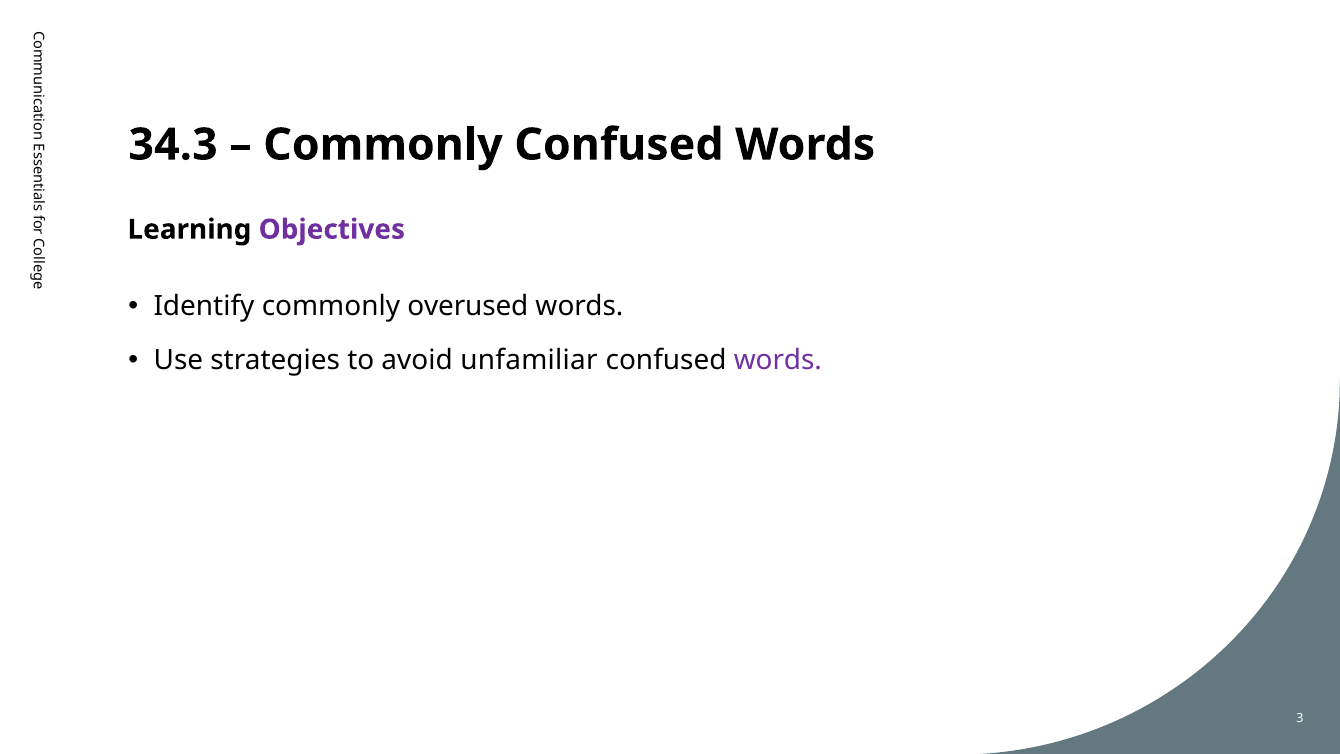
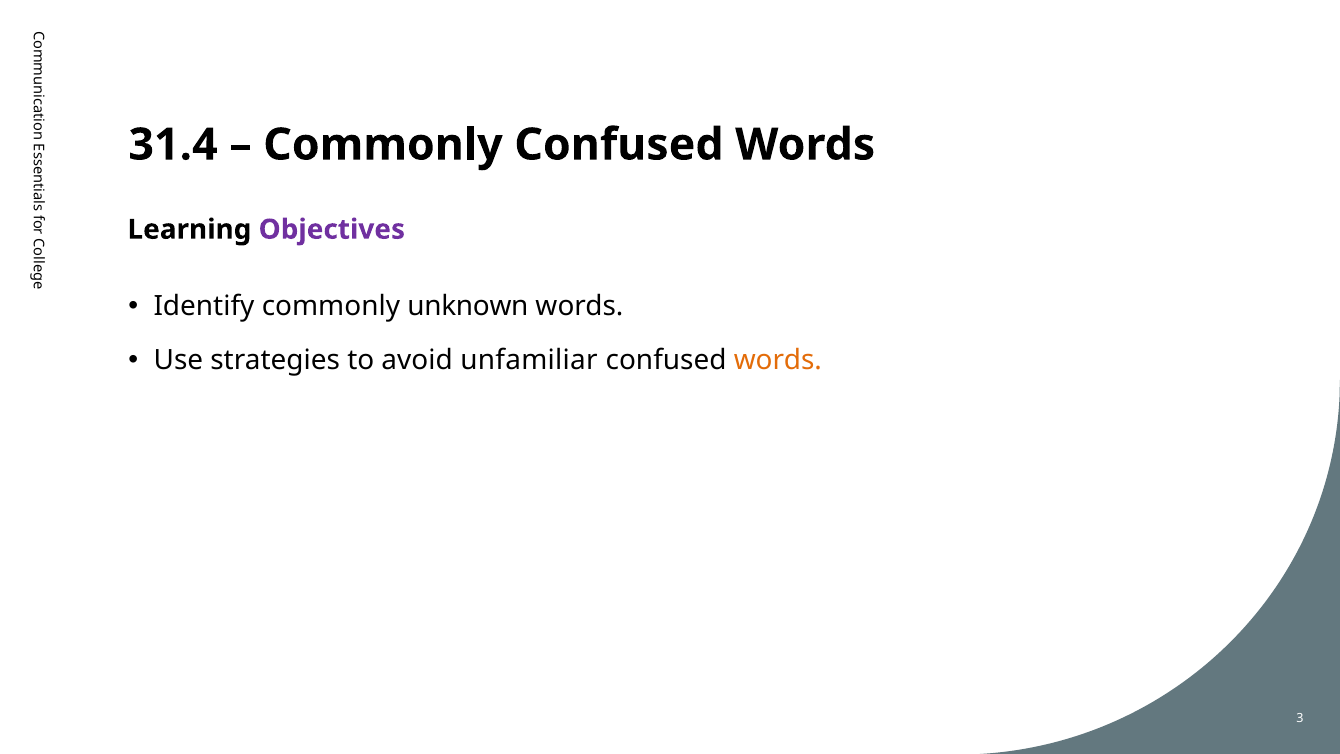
34.3: 34.3 -> 31.4
overused: overused -> unknown
words at (778, 360) colour: purple -> orange
